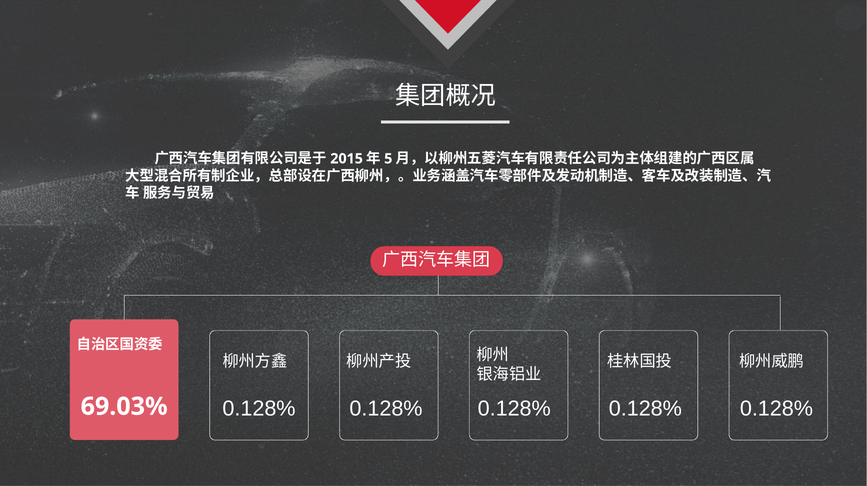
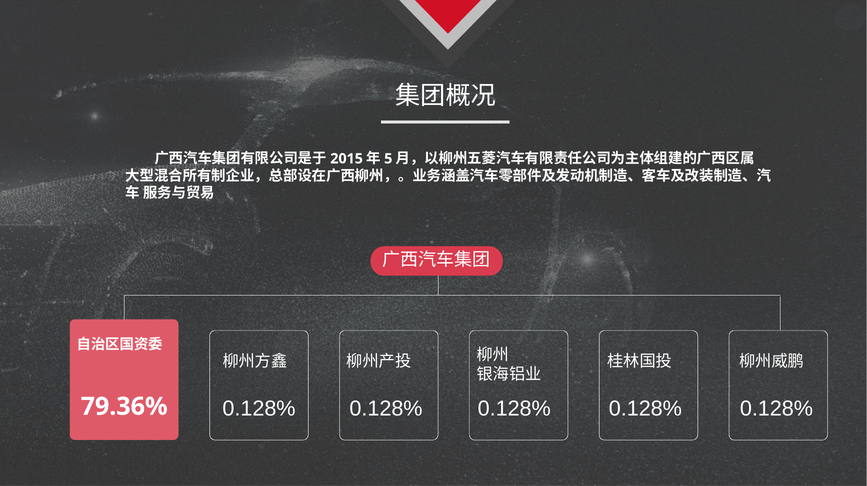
69.03%: 69.03% -> 79.36%
